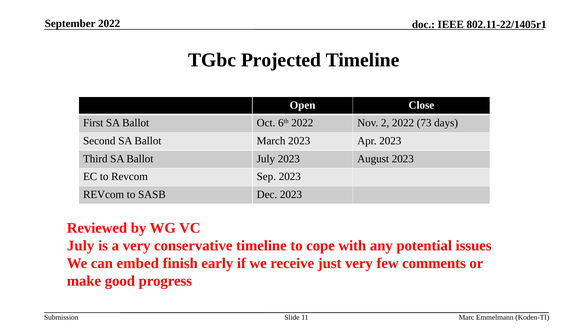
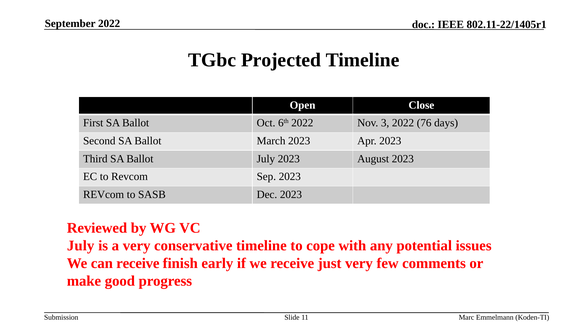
2: 2 -> 3
73: 73 -> 76
can embed: embed -> receive
